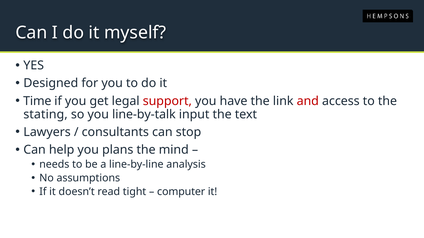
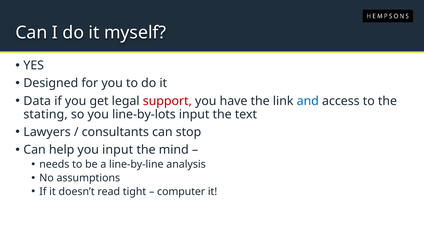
Time: Time -> Data
and colour: red -> blue
line-by-talk: line-by-talk -> line-by-lots
you plans: plans -> input
